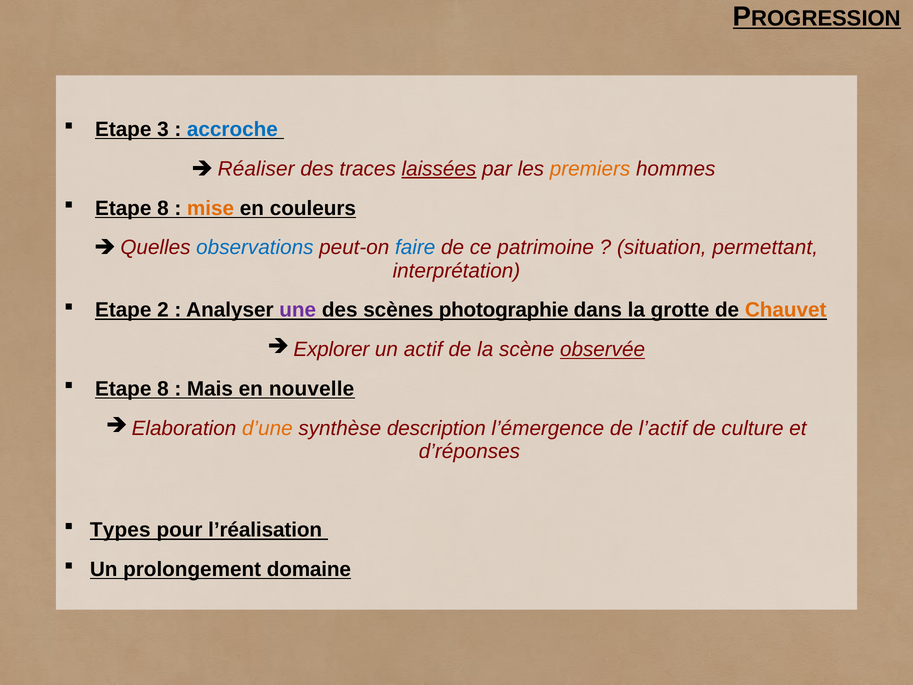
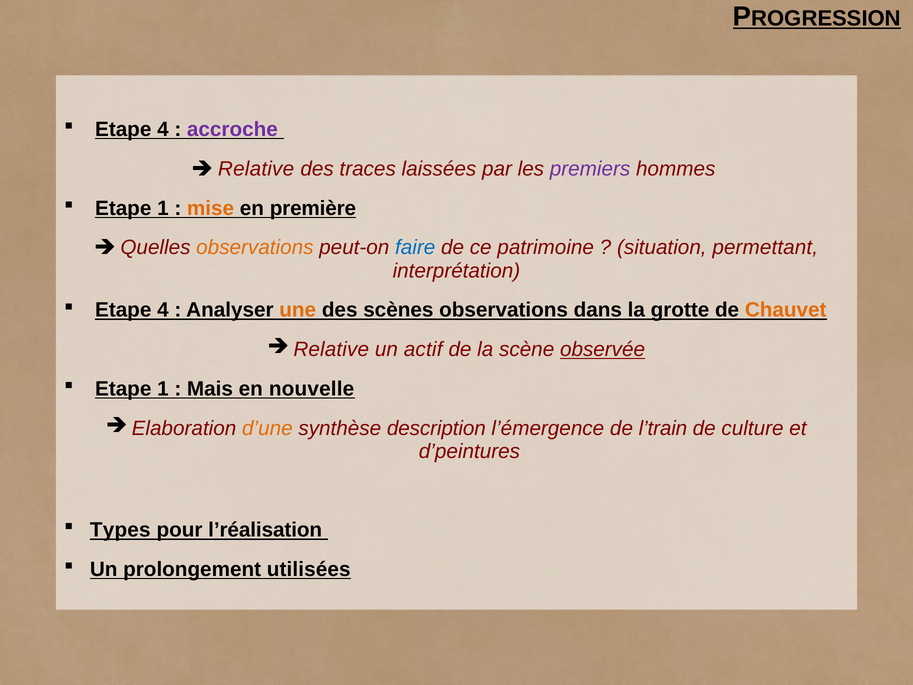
3 at (163, 129): 3 -> 4
accroche colour: blue -> purple
Réaliser at (256, 169): Réaliser -> Relative
laissées underline: present -> none
premiers colour: orange -> purple
8 at (163, 208): 8 -> 1
couleurs: couleurs -> première
observations at (255, 247) colour: blue -> orange
2 at (163, 310): 2 -> 4
une colour: purple -> orange
scènes photographie: photographie -> observations
Explorer at (331, 349): Explorer -> Relative
8 at (163, 389): 8 -> 1
l’actif: l’actif -> l’train
d’réponses: d’réponses -> d’peintures
domaine: domaine -> utilisées
